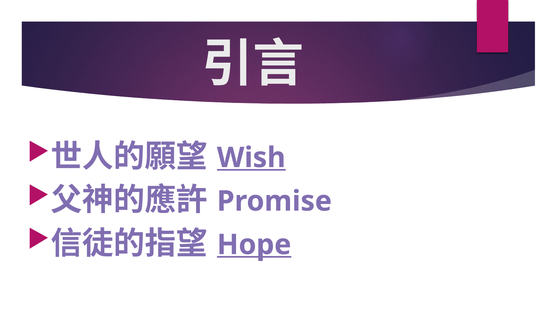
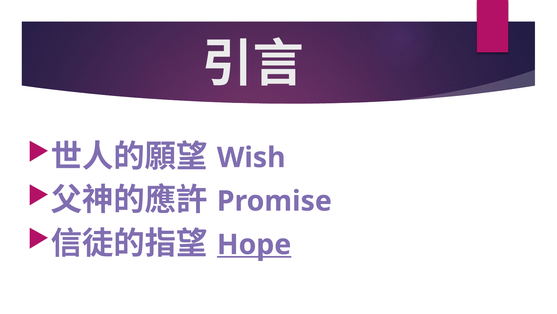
Wish underline: present -> none
